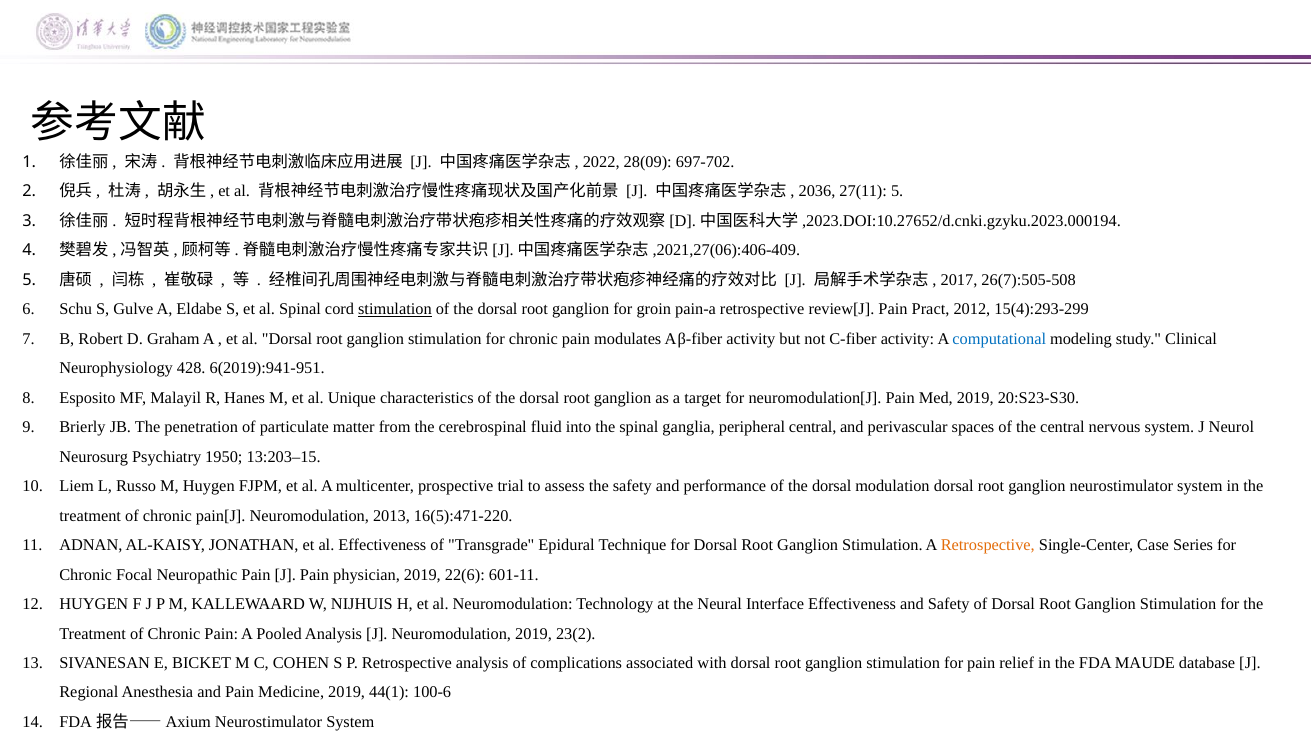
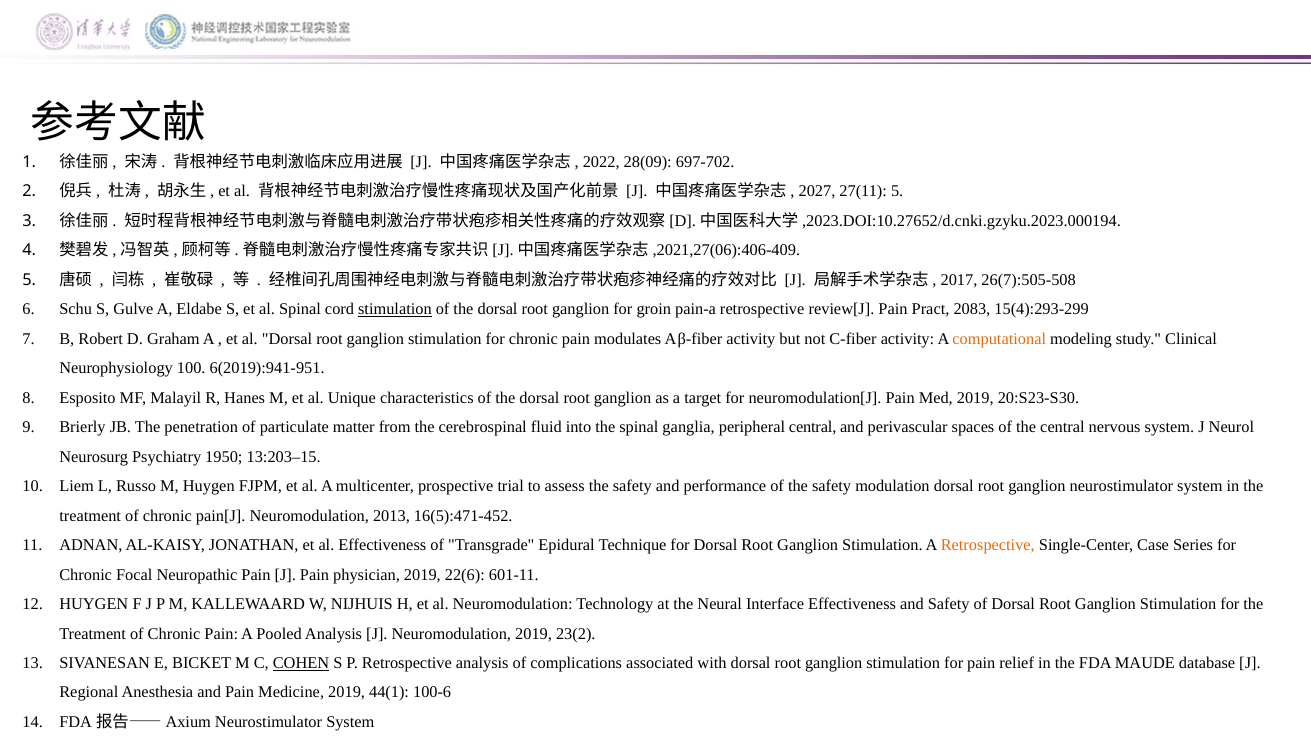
2036: 2036 -> 2027
2012: 2012 -> 2083
computational colour: blue -> orange
428: 428 -> 100
performance of the dorsal: dorsal -> safety
16(5):471-220: 16(5):471-220 -> 16(5):471-452
COHEN underline: none -> present
